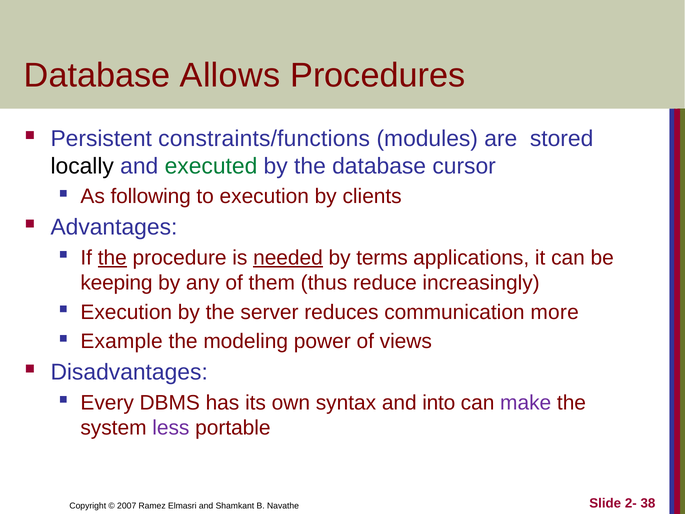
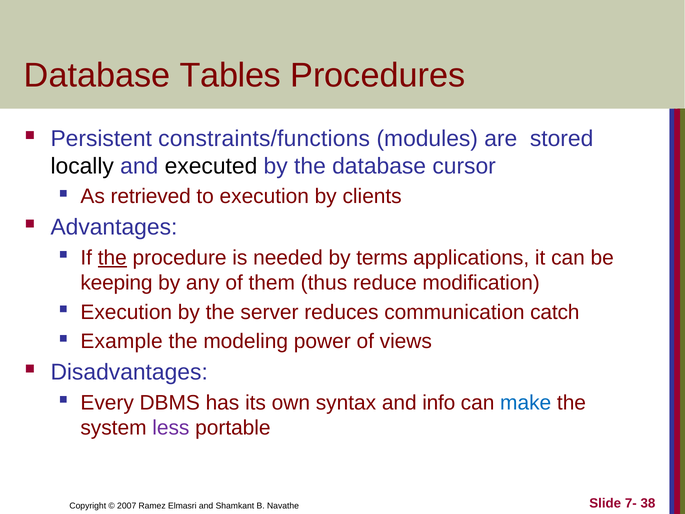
Allows: Allows -> Tables
executed colour: green -> black
following: following -> retrieved
needed underline: present -> none
increasingly: increasingly -> modification
more: more -> catch
into: into -> info
make colour: purple -> blue
2-: 2- -> 7-
